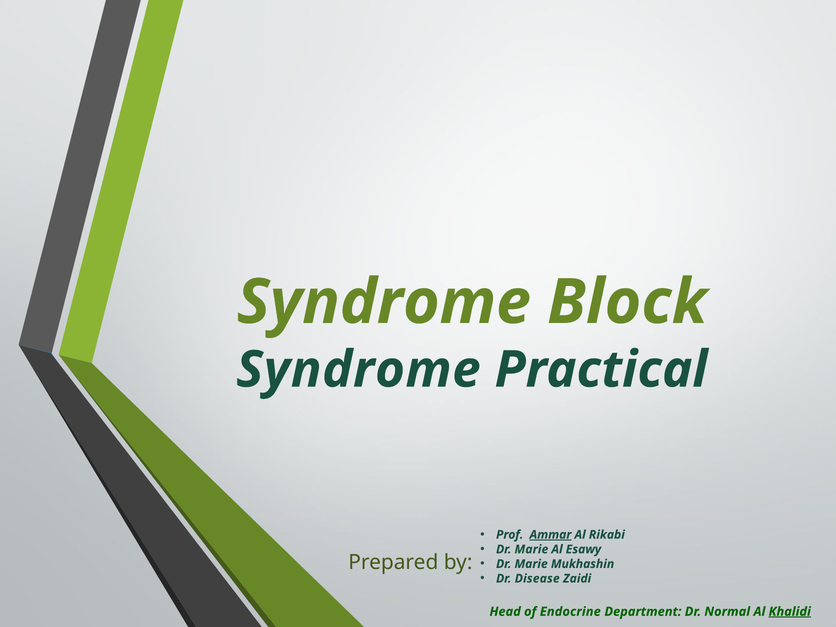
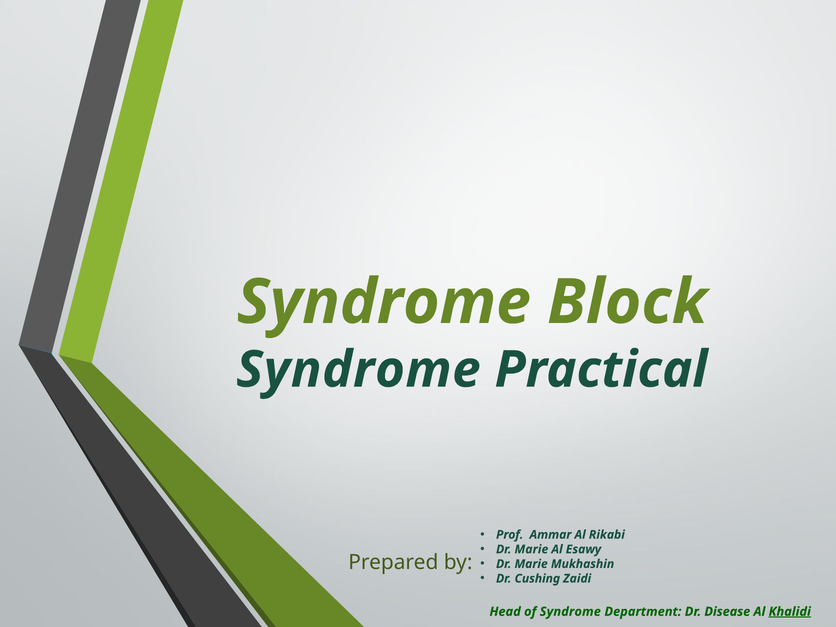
Ammar underline: present -> none
Disease: Disease -> Cushing
of Endocrine: Endocrine -> Syndrome
Normal: Normal -> Disease
